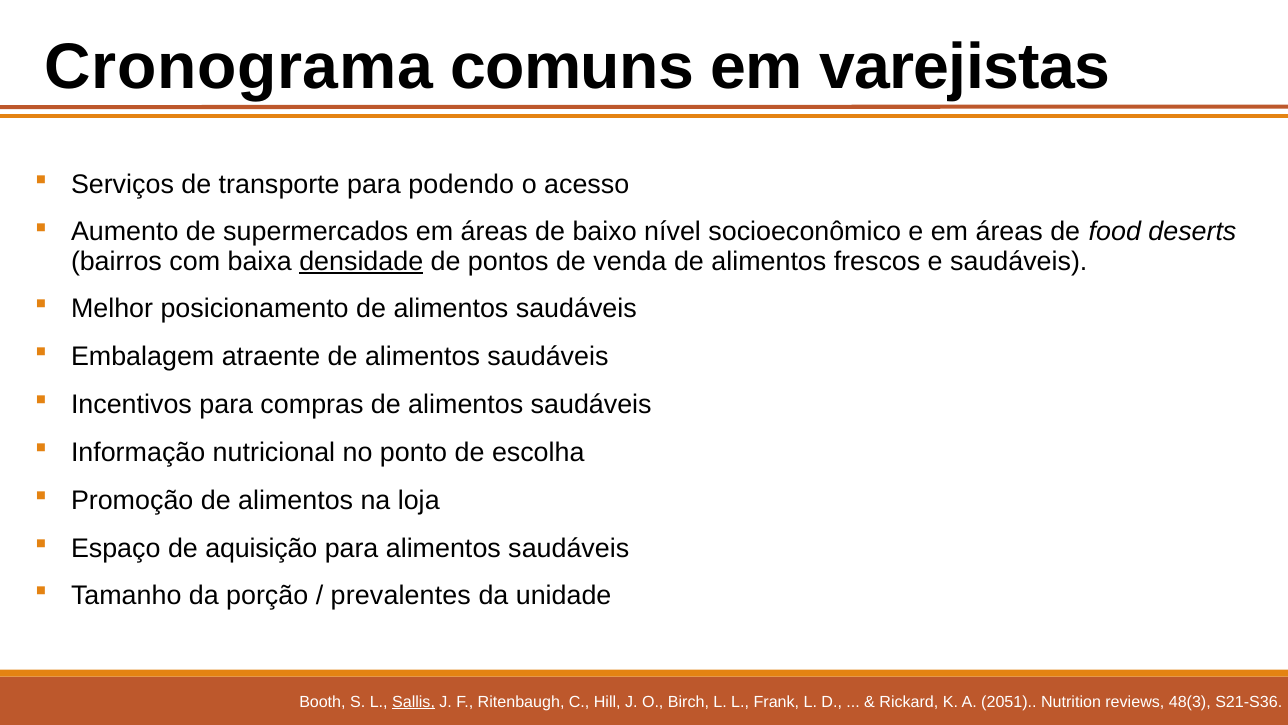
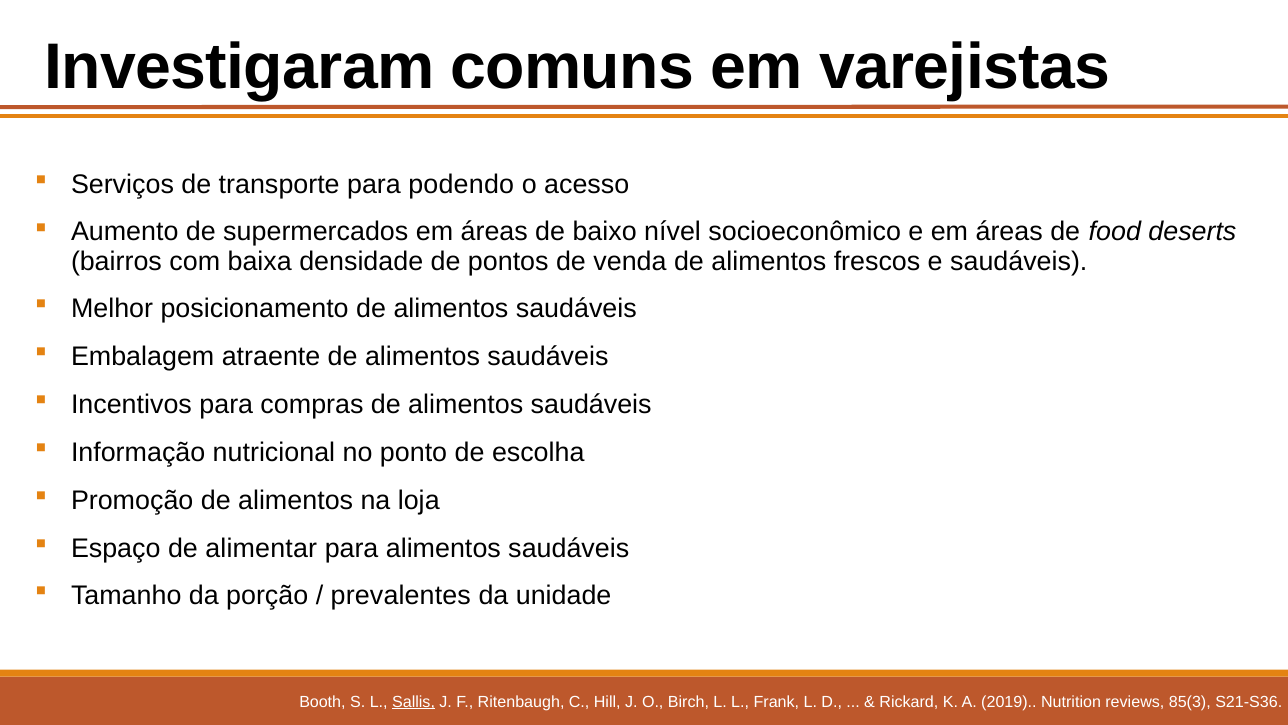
Cronograma: Cronograma -> Investigaram
densidade underline: present -> none
aquisição: aquisição -> alimentar
2051: 2051 -> 2019
48(3: 48(3 -> 85(3
